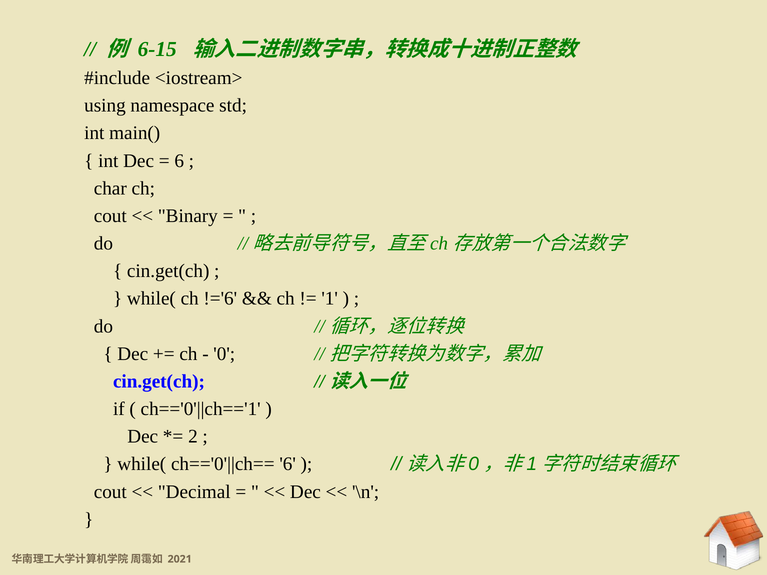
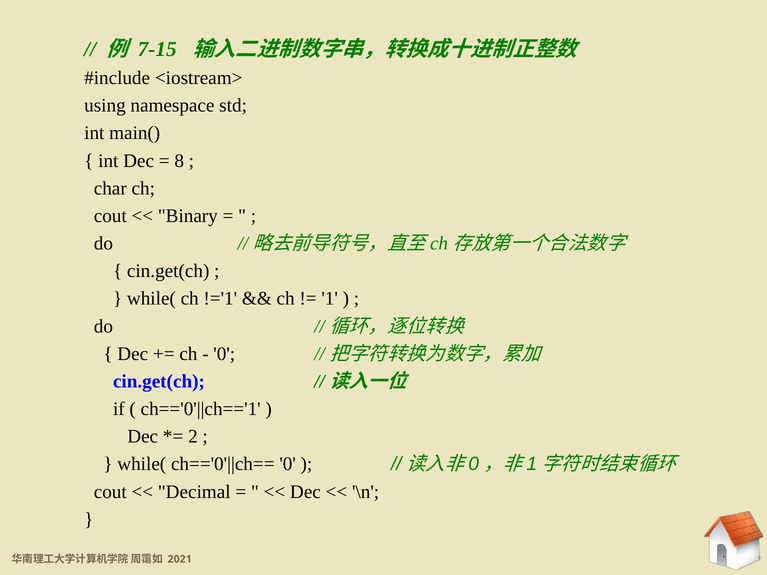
6-15: 6-15 -> 7-15
6 at (179, 161): 6 -> 8
!='6: !='6 -> !='1
6 at (288, 464): 6 -> 0
